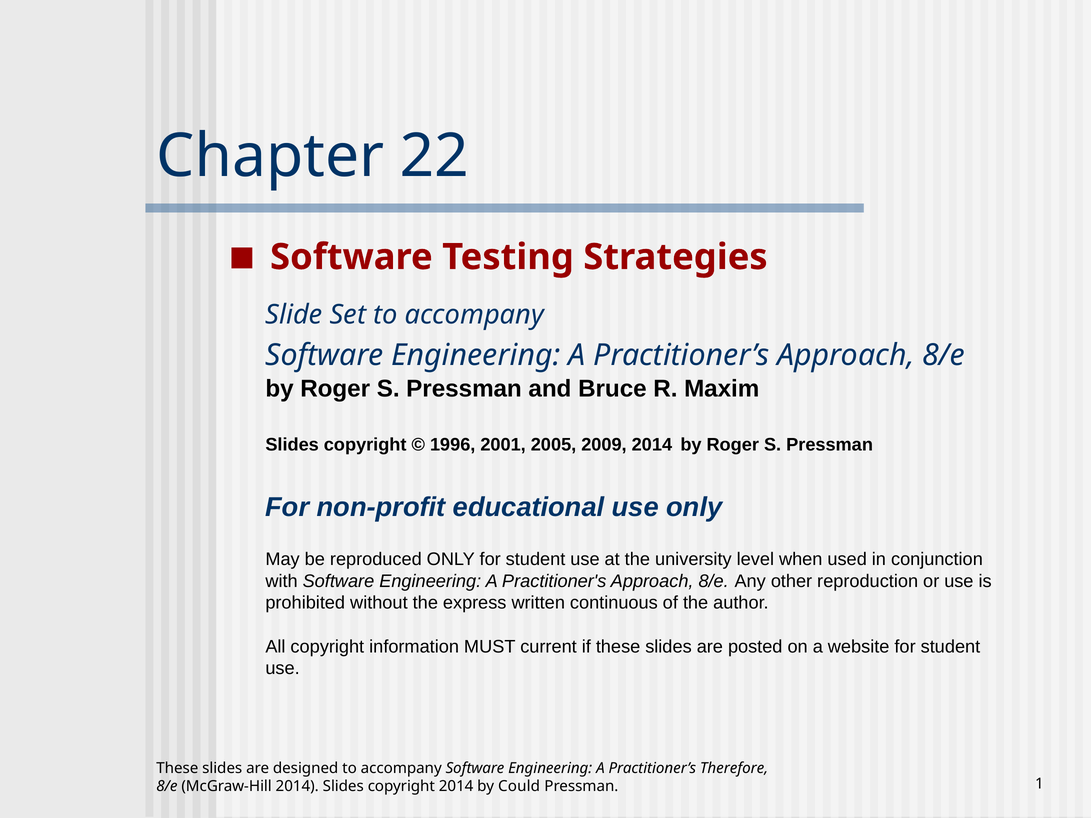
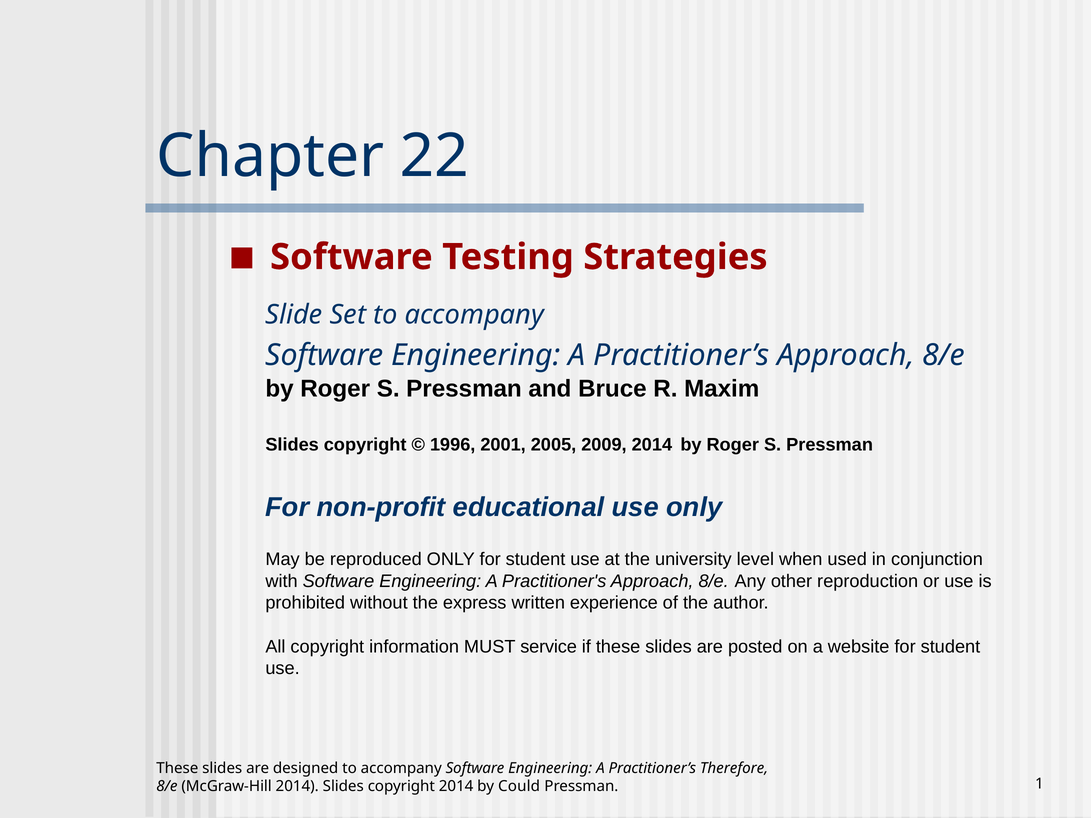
continuous: continuous -> experience
current: current -> service
